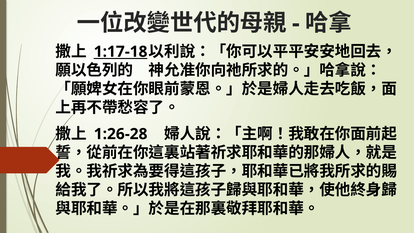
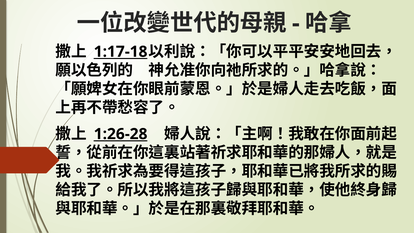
1:26-28 underline: none -> present
